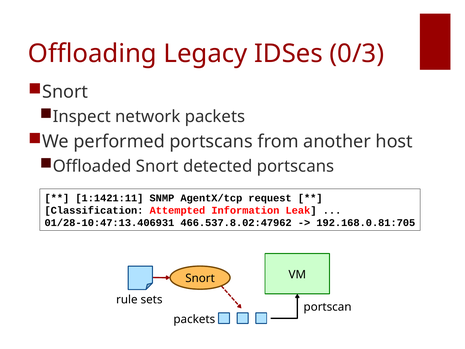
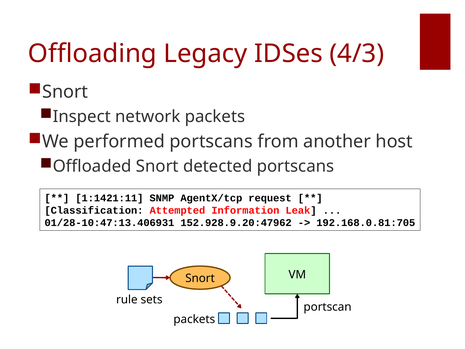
0/3: 0/3 -> 4/3
466.537.8.02:47962: 466.537.8.02:47962 -> 152.928.9.20:47962
